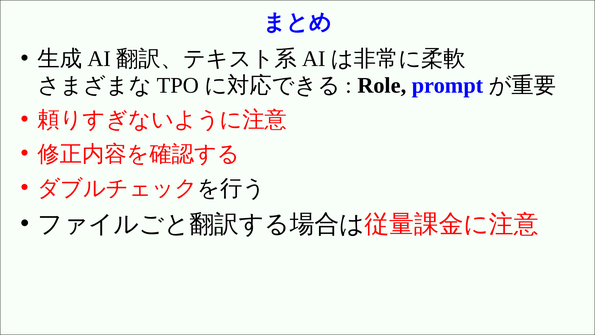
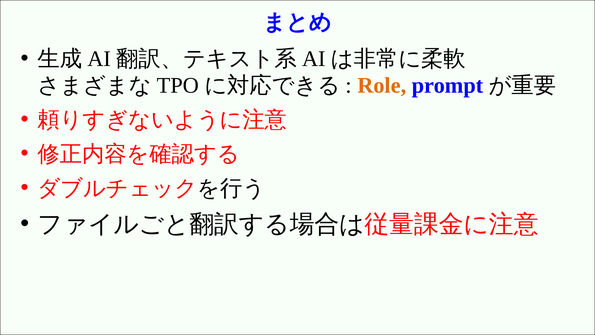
Role colour: black -> orange
